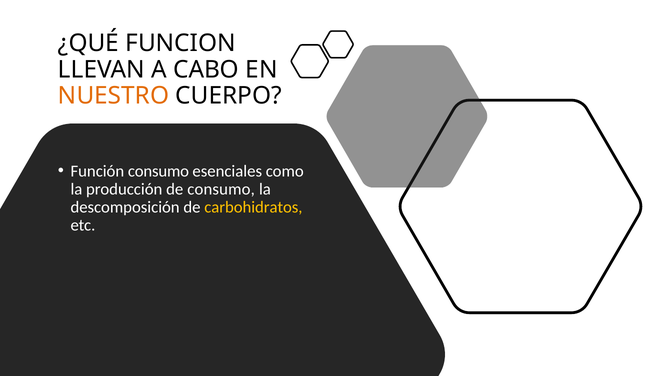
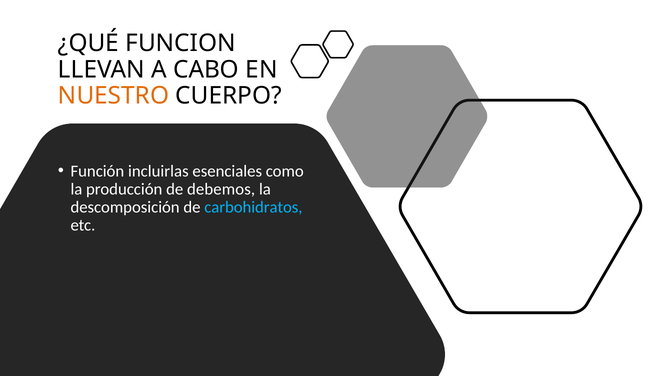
Función consumo: consumo -> incluirlas
de consumo: consumo -> debemos
carbohidratos colour: yellow -> light blue
